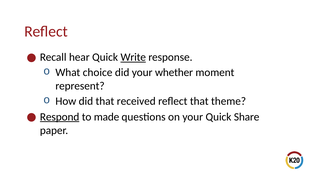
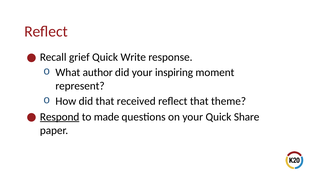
hear: hear -> grief
Write underline: present -> none
choice: choice -> author
whether: whether -> inspiring
